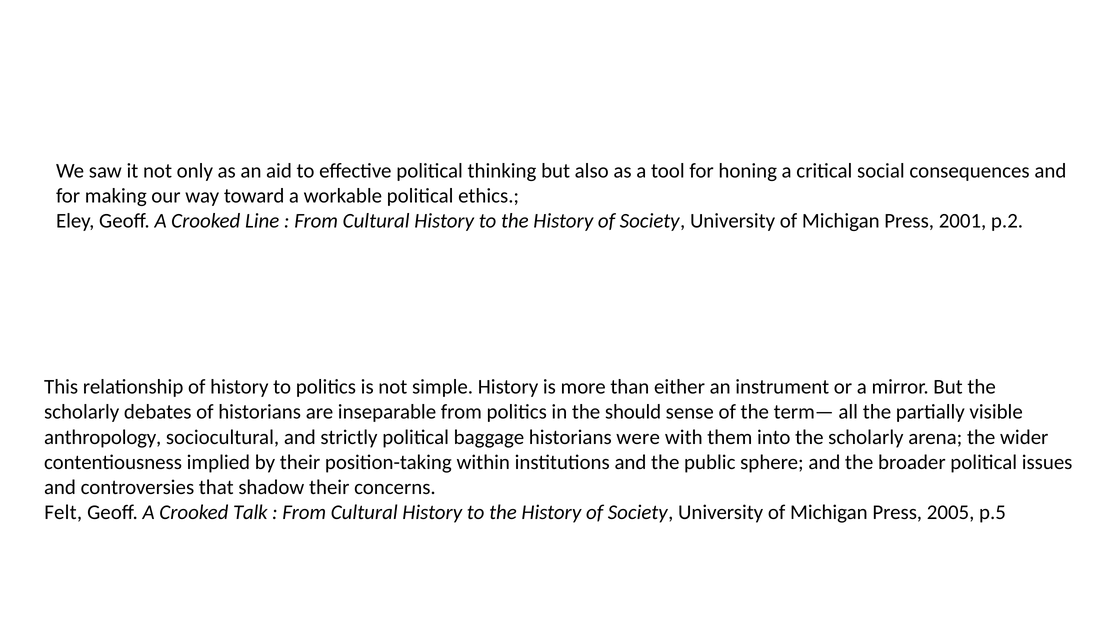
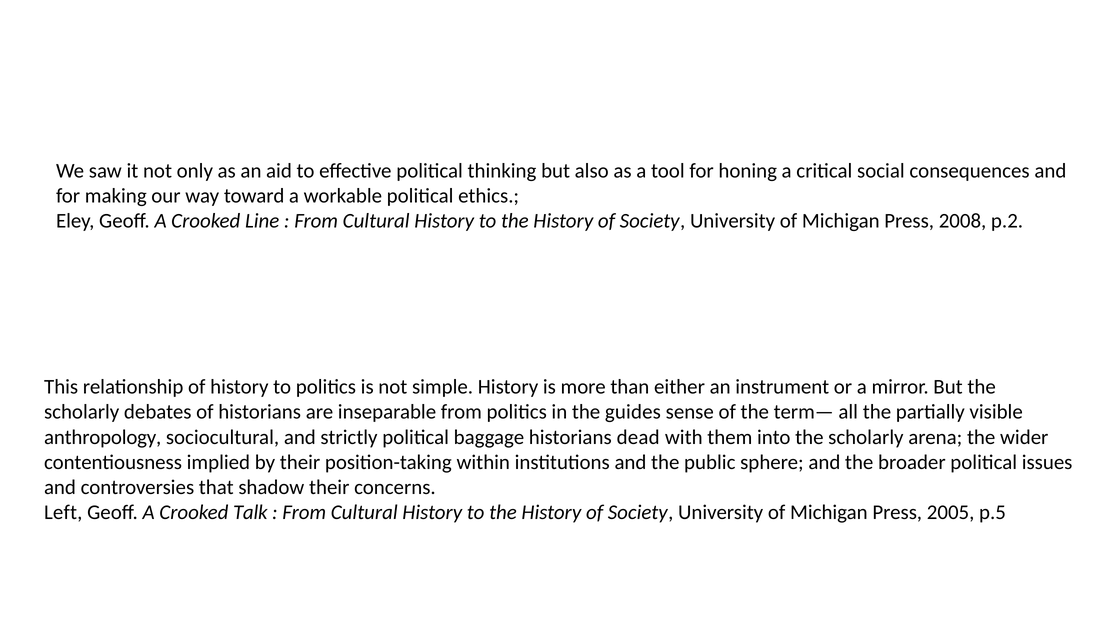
2001: 2001 -> 2008
should: should -> guides
were: were -> dead
Felt: Felt -> Left
